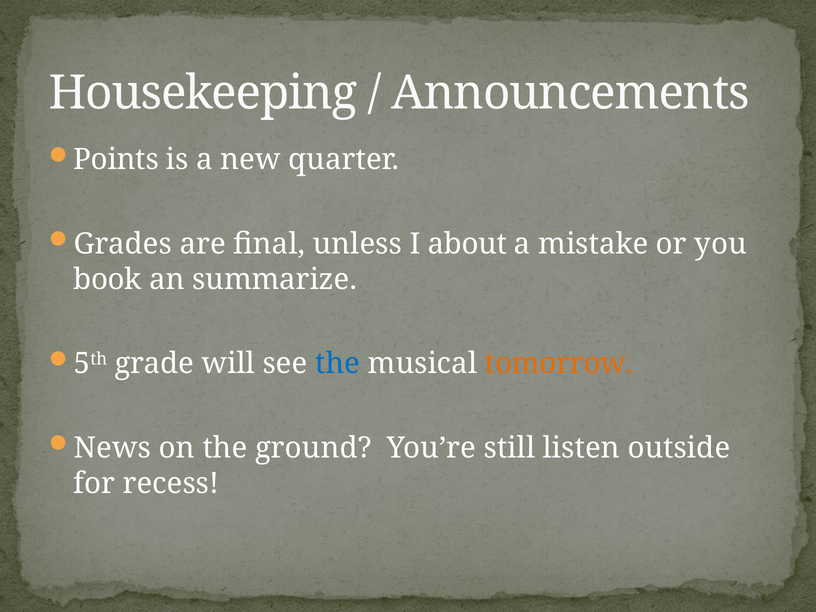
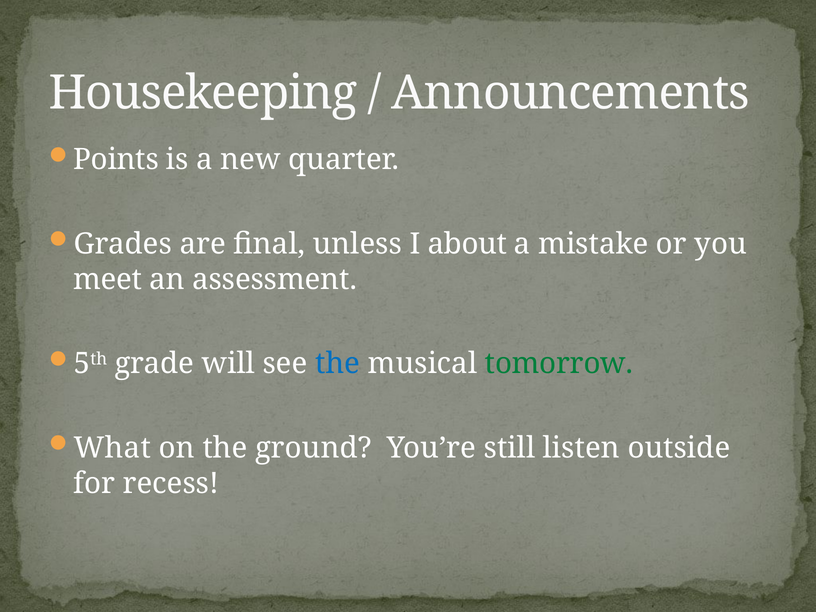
book: book -> meet
summarize: summarize -> assessment
tomorrow colour: orange -> green
News: News -> What
